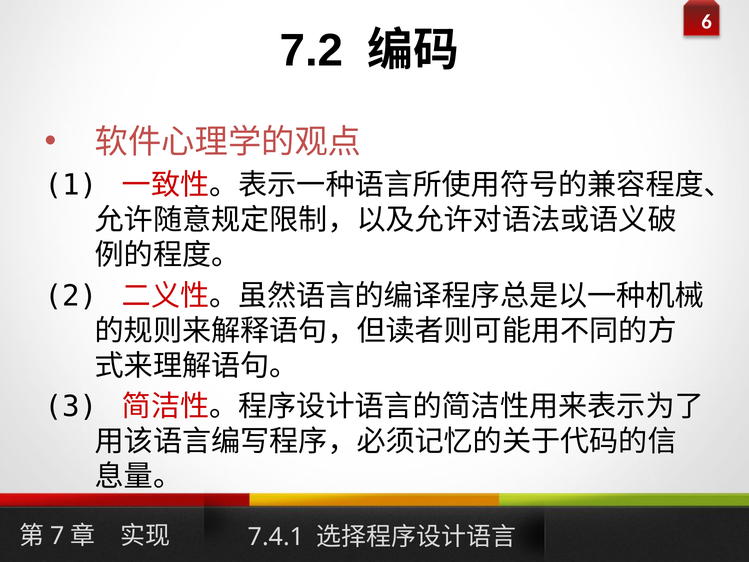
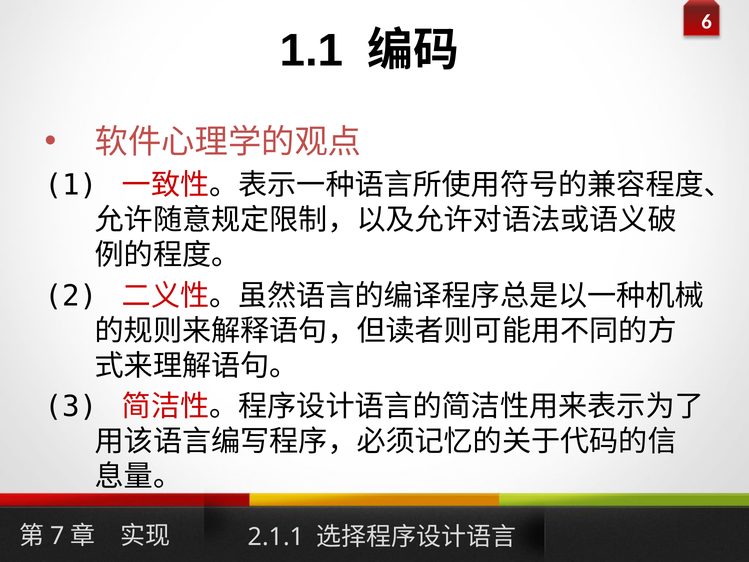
7.2: 7.2 -> 1.1
7.4.1: 7.4.1 -> 2.1.1
